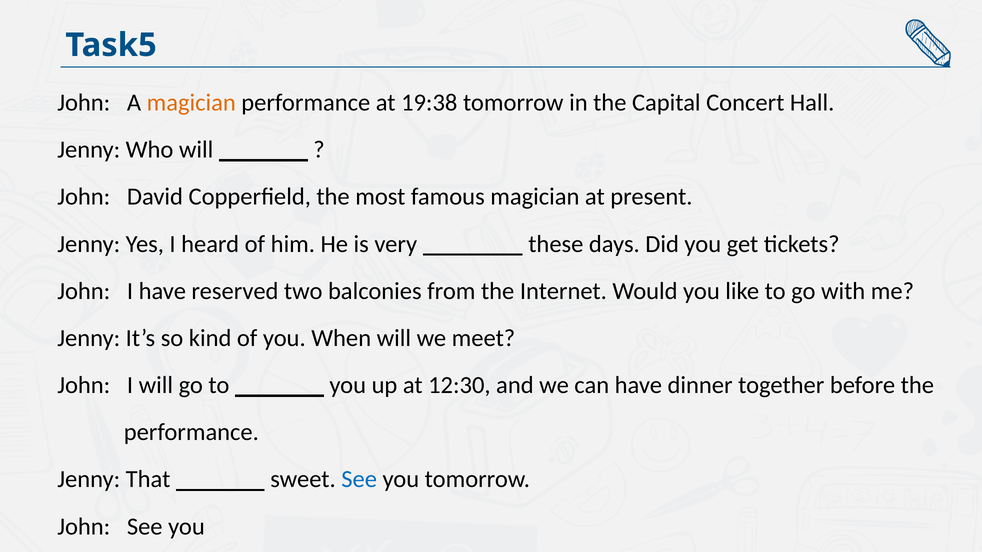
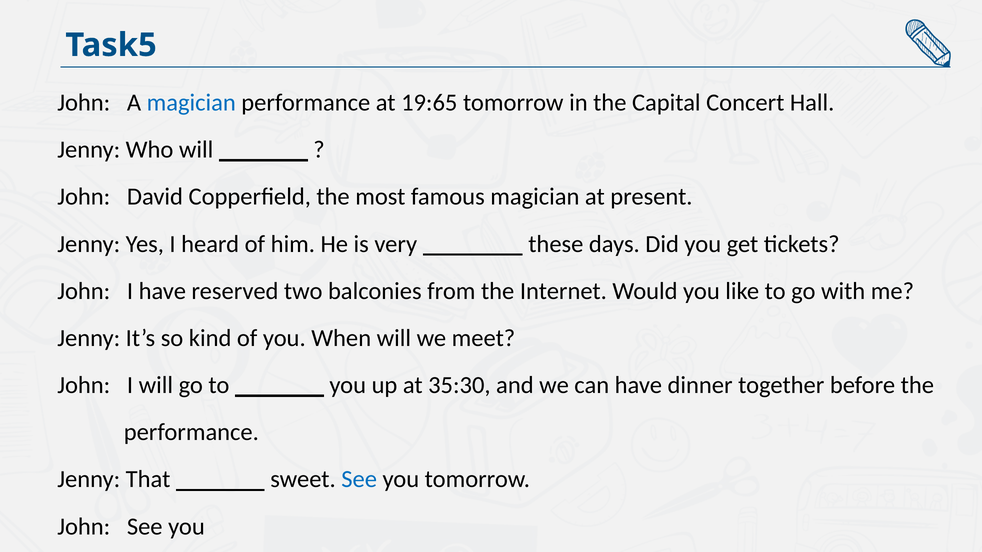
magician at (191, 103) colour: orange -> blue
19:38: 19:38 -> 19:65
12:30: 12:30 -> 35:30
